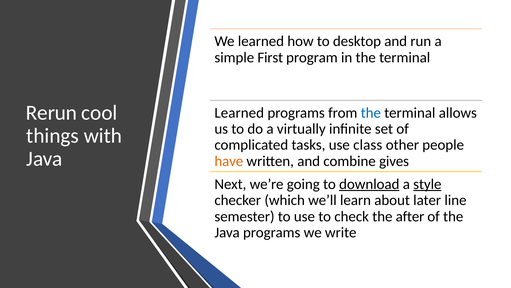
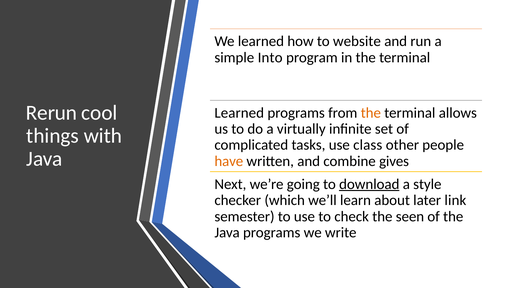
desktop: desktop -> website
First: First -> Into
the at (371, 113) colour: blue -> orange
style underline: present -> none
line: line -> link
after: after -> seen
